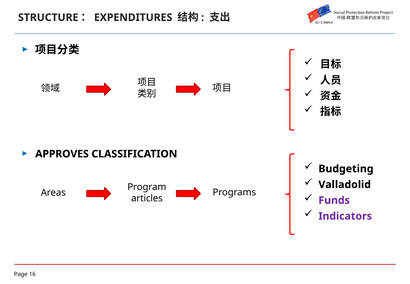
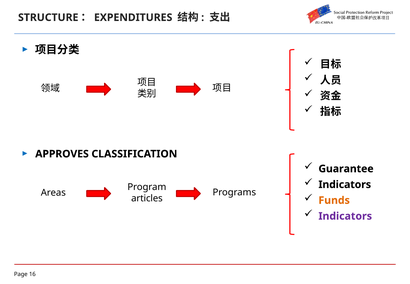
Budgeting: Budgeting -> Guarantee
Valladolid at (345, 184): Valladolid -> Indicators
Funds colour: purple -> orange
